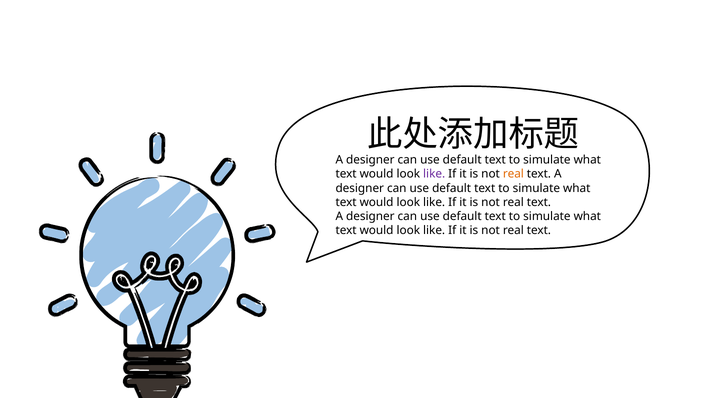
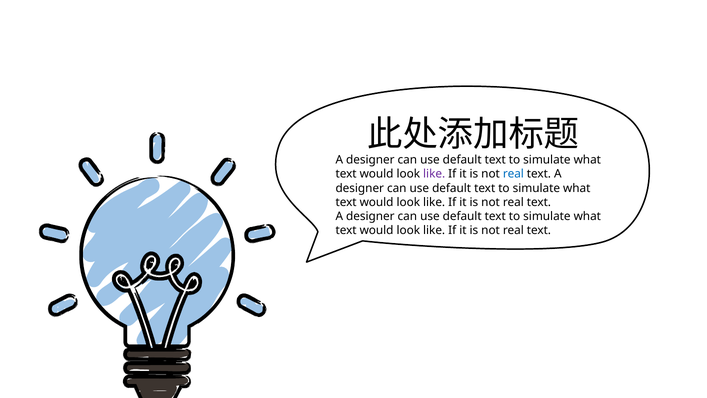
real at (513, 174) colour: orange -> blue
